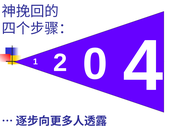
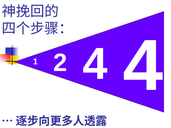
2 0: 0 -> 4
